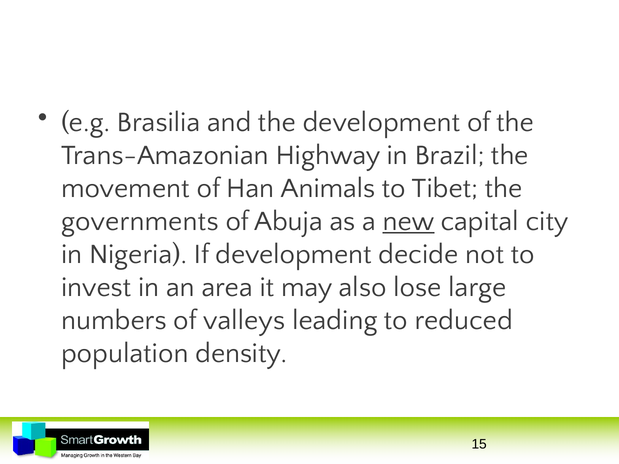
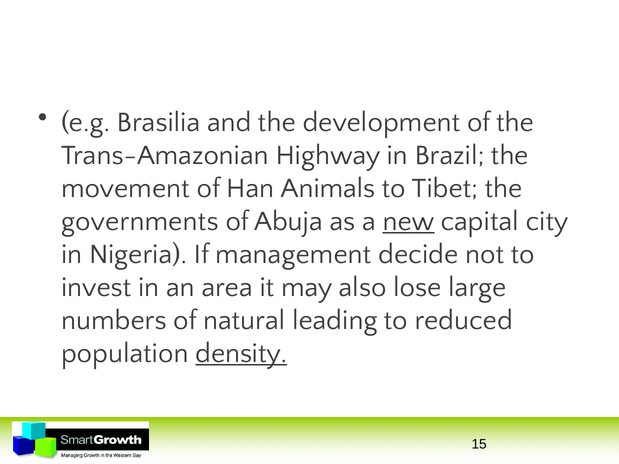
If development: development -> management
valleys: valleys -> natural
density underline: none -> present
